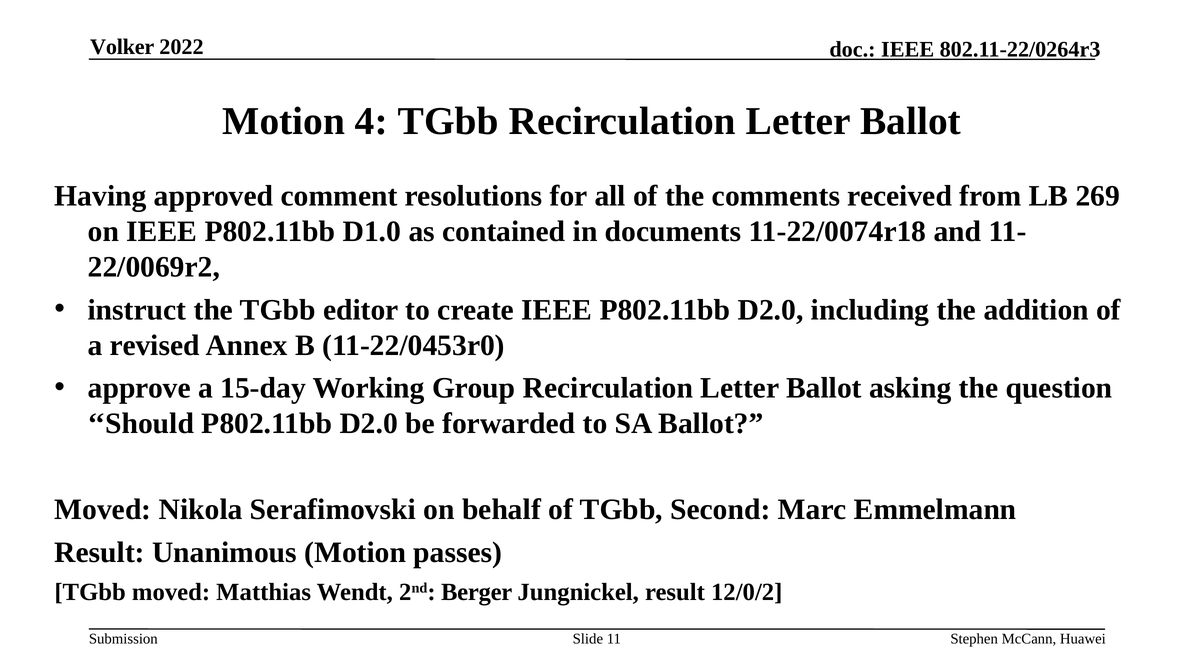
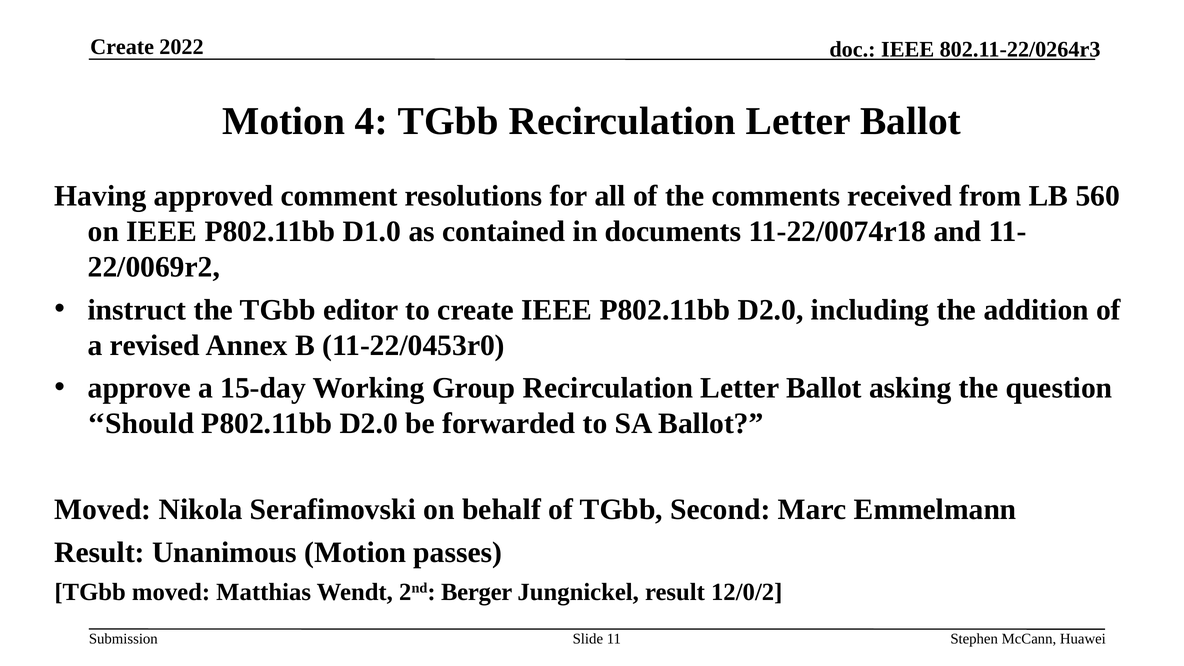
Volker at (122, 47): Volker -> Create
269: 269 -> 560
